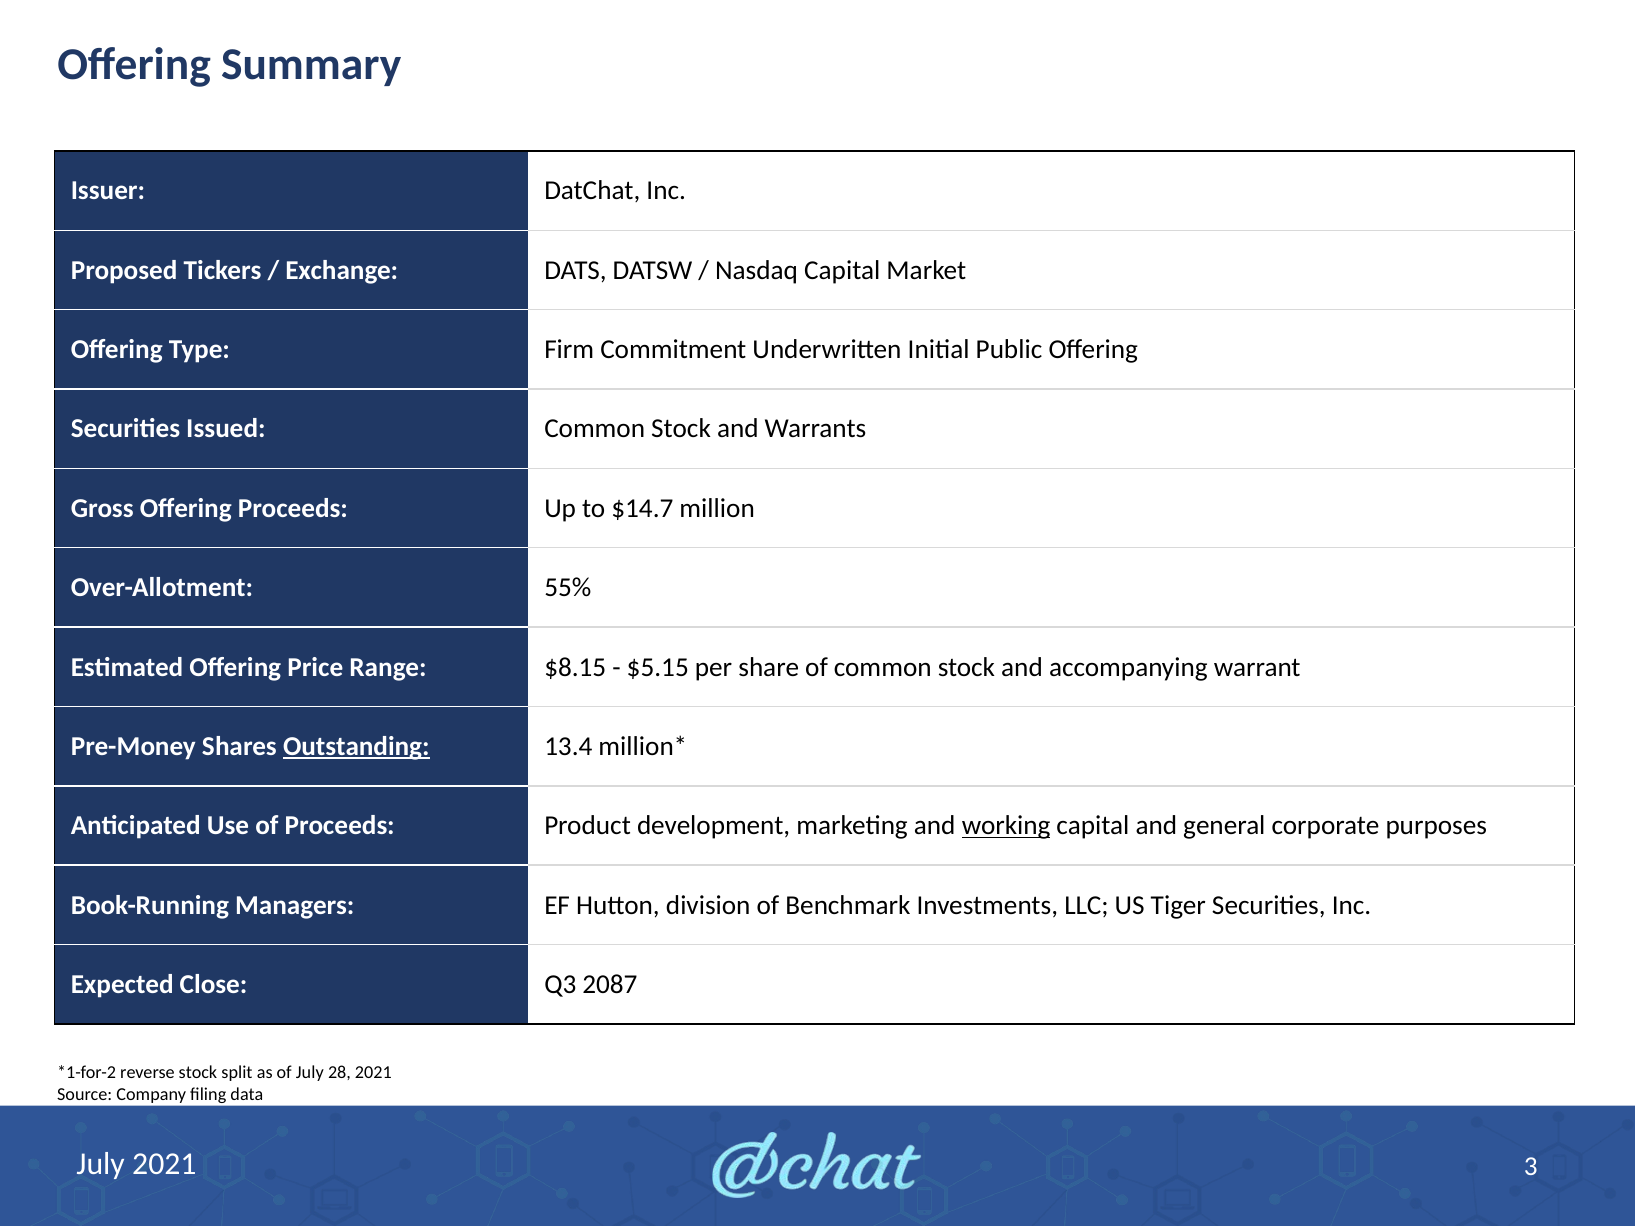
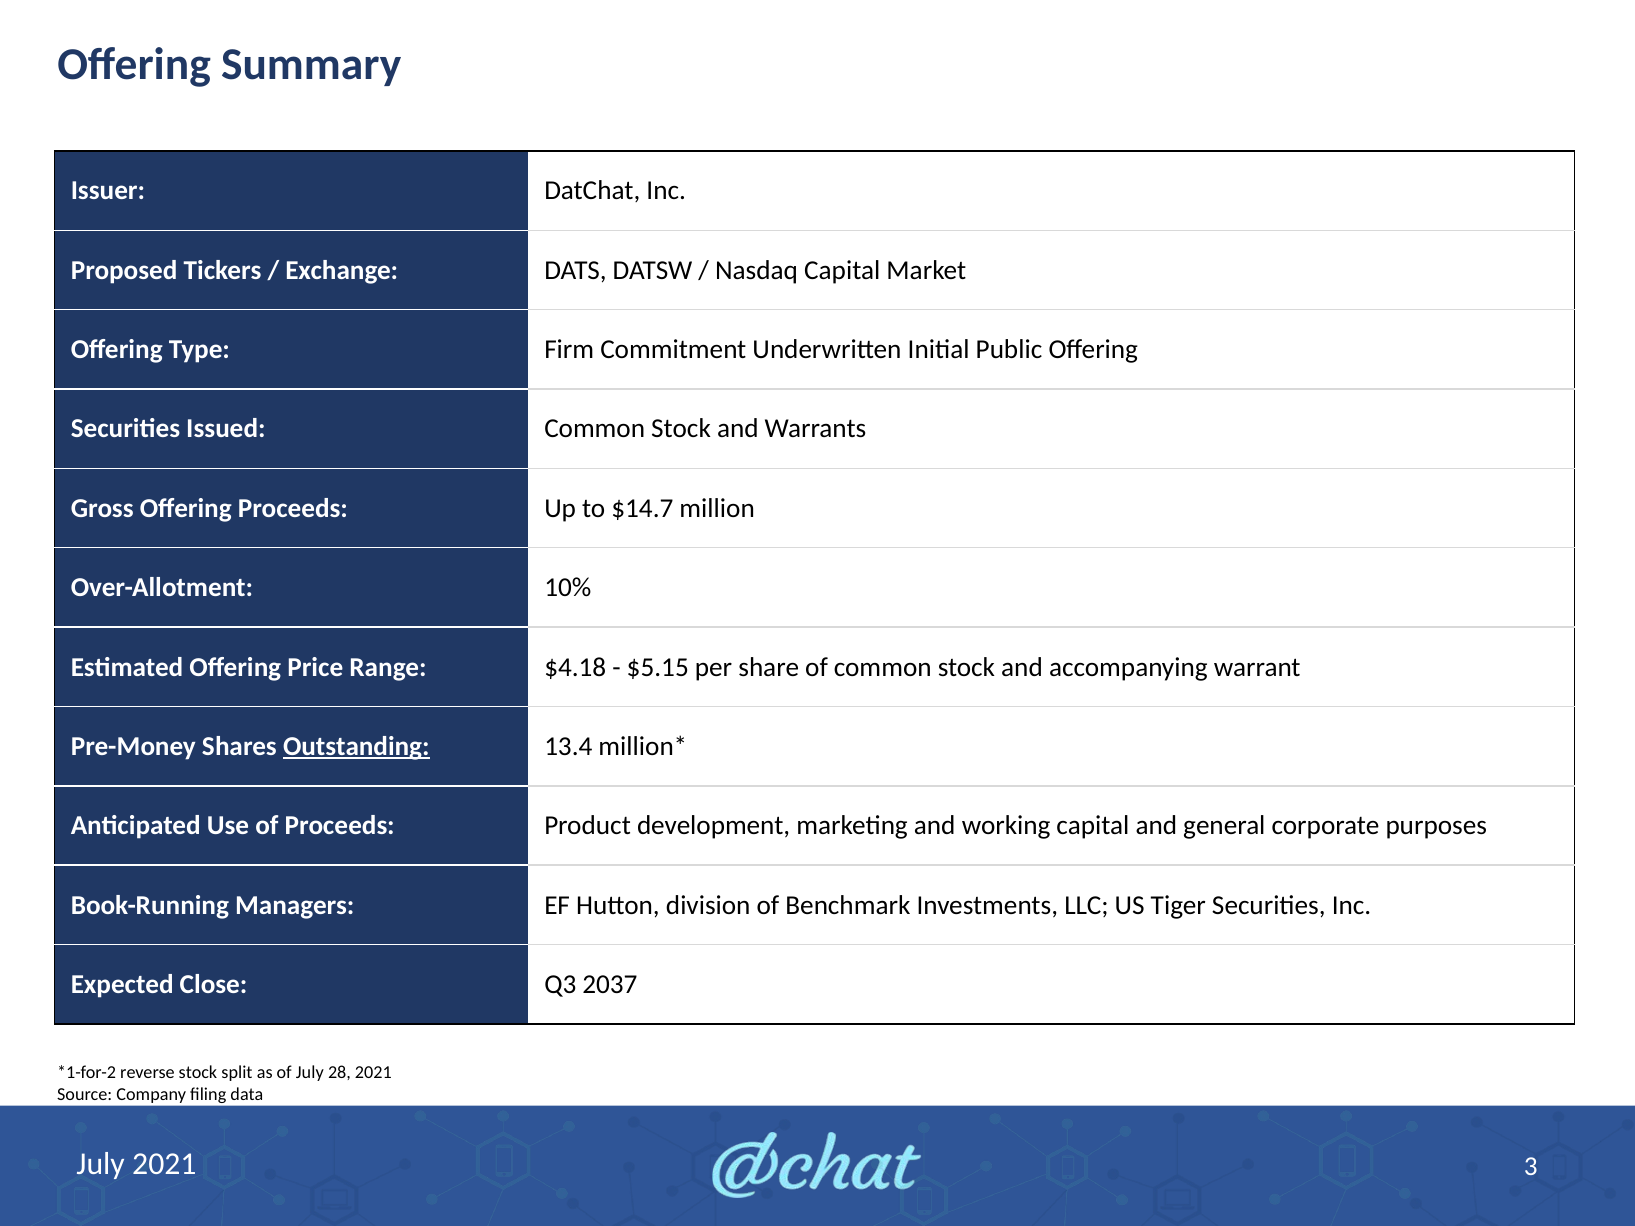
55%: 55% -> 10%
$8.15: $8.15 -> $4.18
working underline: present -> none
2087: 2087 -> 2037
